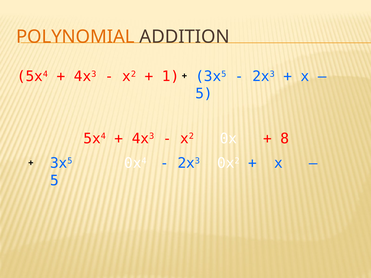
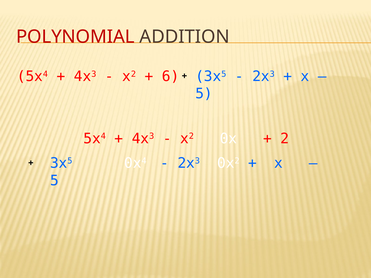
POLYNOMIAL colour: orange -> red
1: 1 -> 6
8: 8 -> 2
